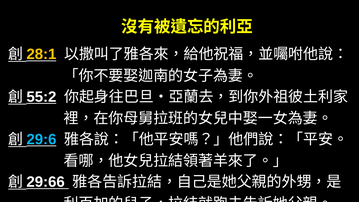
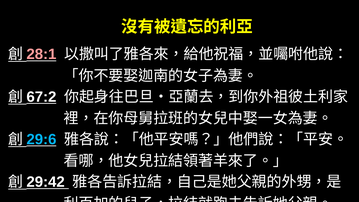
28:1 colour: yellow -> pink
55:2: 55:2 -> 67:2
29:66: 29:66 -> 29:42
